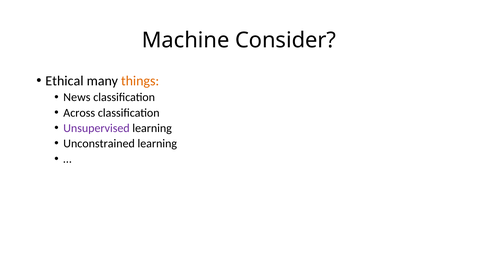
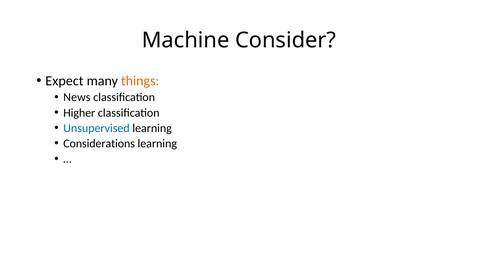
Ethical: Ethical -> Expect
Across: Across -> Higher
Unsupervised colour: purple -> blue
Unconstrained: Unconstrained -> Considerations
